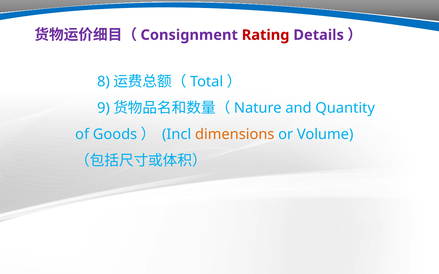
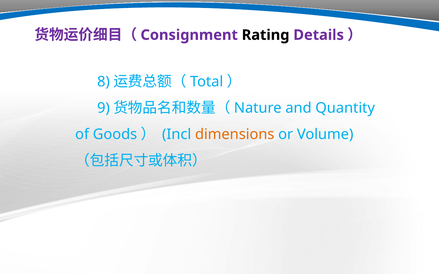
Rating colour: red -> black
